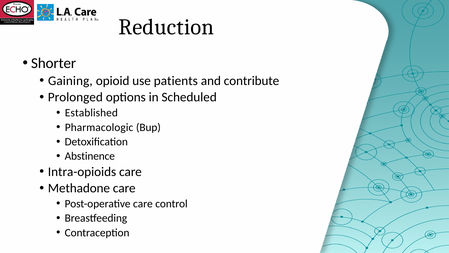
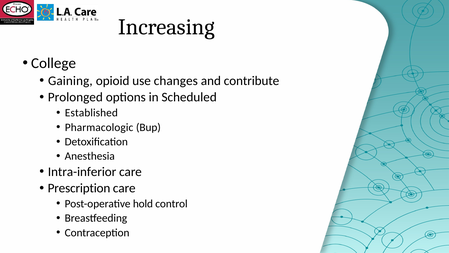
Reduction: Reduction -> Increasing
Shorter: Shorter -> College
patients: patients -> changes
Abstinence: Abstinence -> Anesthesia
Intra-opioids: Intra-opioids -> Intra-inferior
Methadone: Methadone -> Prescription
Post-operative care: care -> hold
